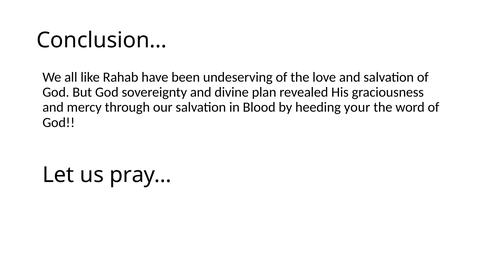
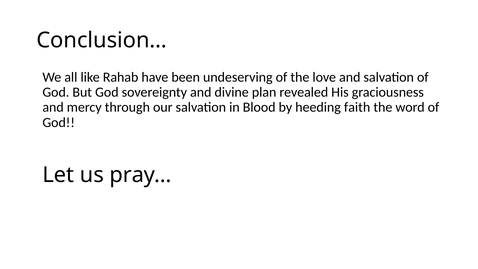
your: your -> faith
